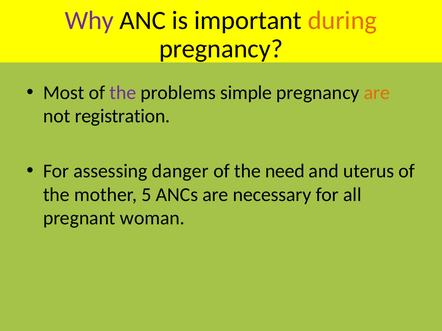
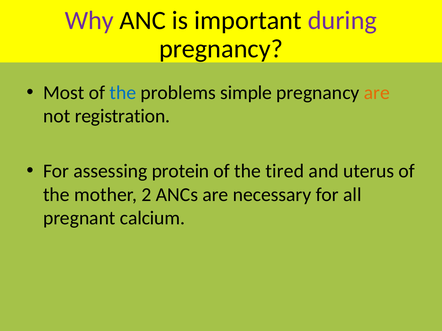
during colour: orange -> purple
the at (123, 93) colour: purple -> blue
danger: danger -> protein
need: need -> tired
5: 5 -> 2
woman: woman -> calcium
